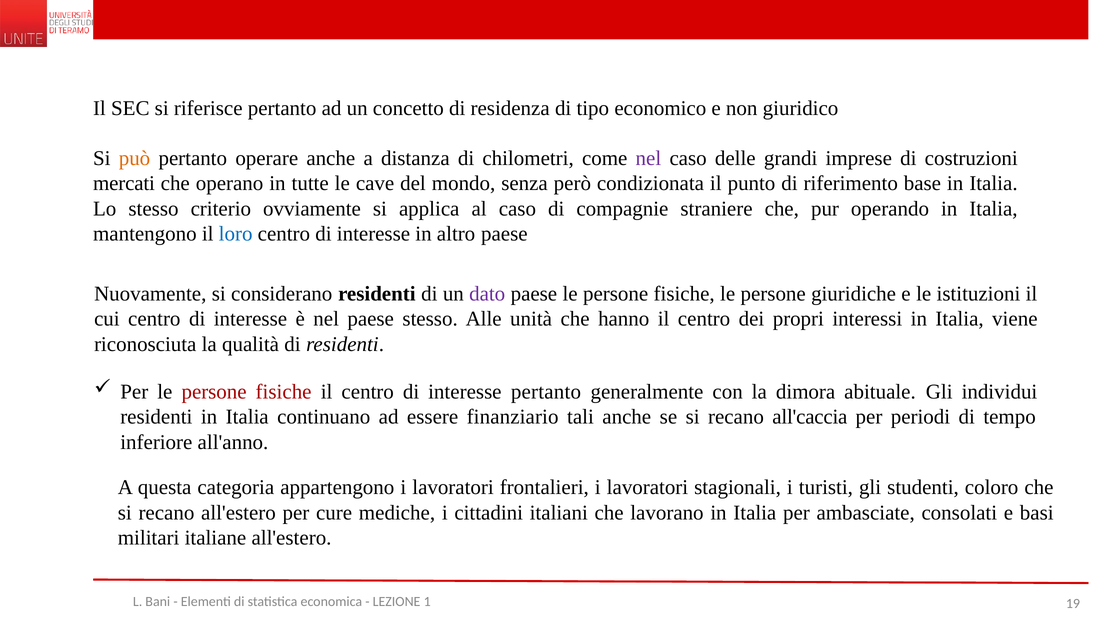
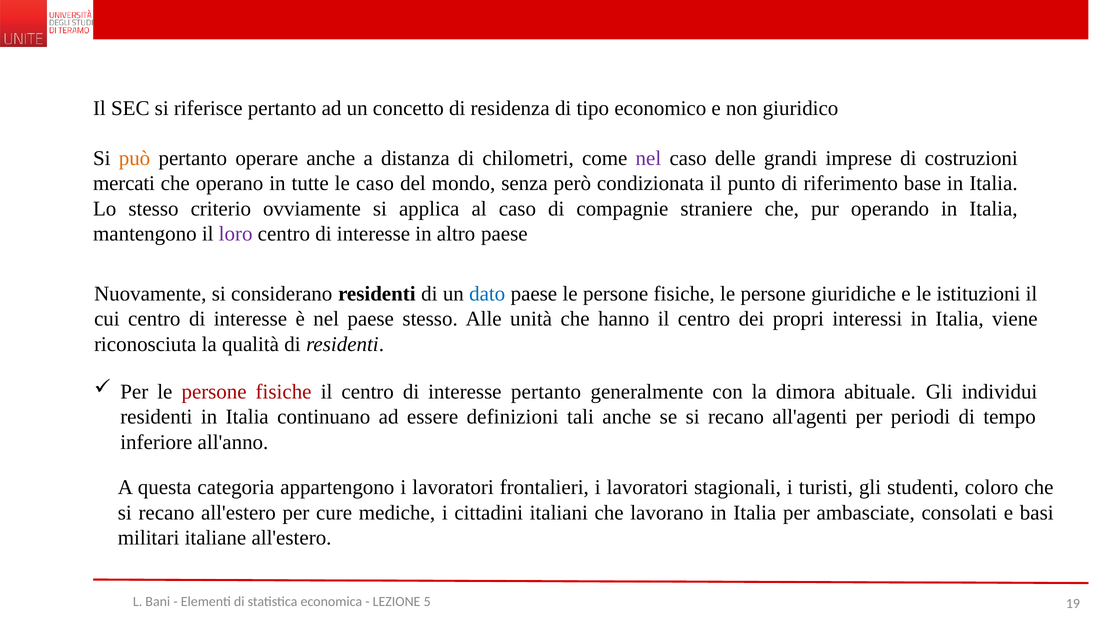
le cave: cave -> caso
loro colour: blue -> purple
dato colour: purple -> blue
finanziario: finanziario -> definizioni
all'caccia: all'caccia -> all'agenti
1: 1 -> 5
